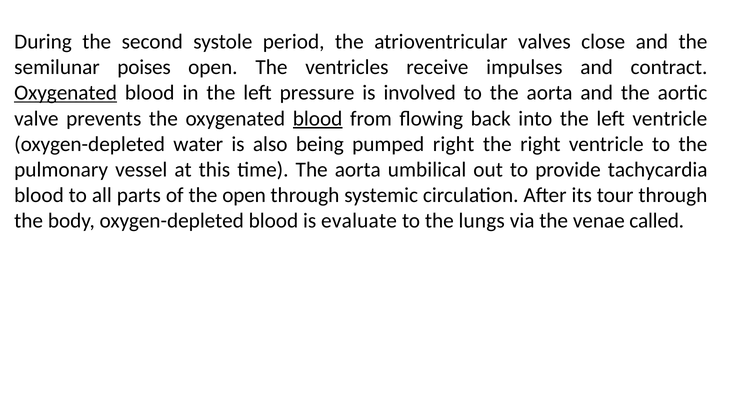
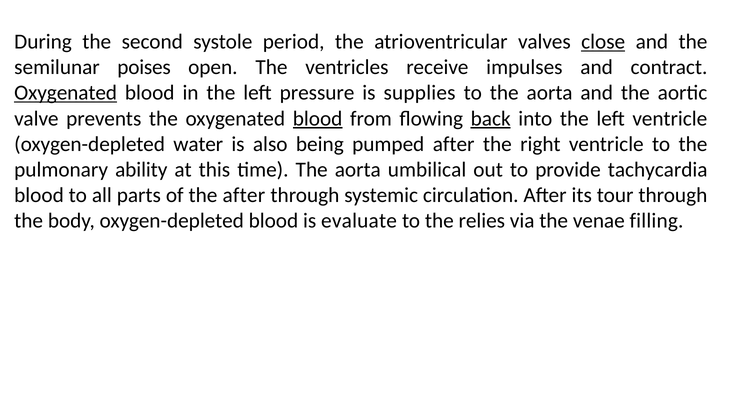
close underline: none -> present
involved: involved -> supplies
back underline: none -> present
pumped right: right -> after
vessel: vessel -> ability
the open: open -> after
lungs: lungs -> relies
called: called -> filling
